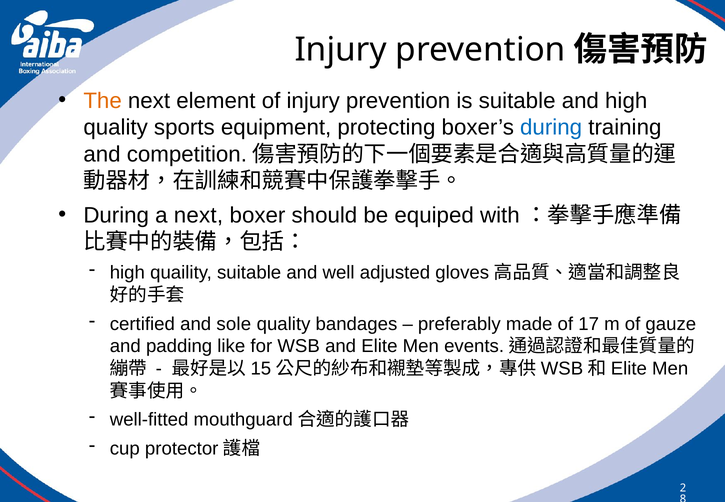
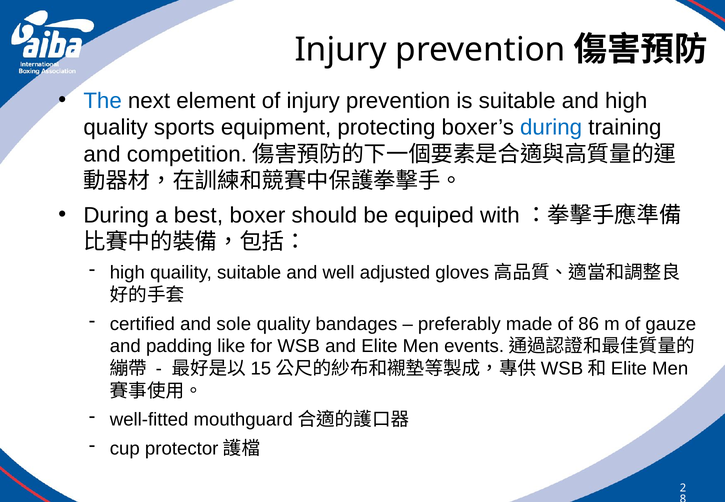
The colour: orange -> blue
a next: next -> best
17: 17 -> 86
